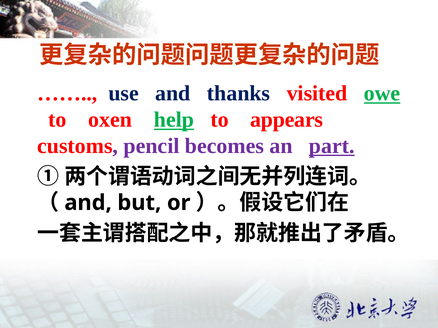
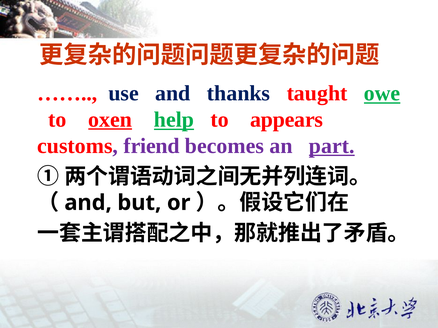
visited: visited -> taught
oxen underline: none -> present
pencil: pencil -> friend
